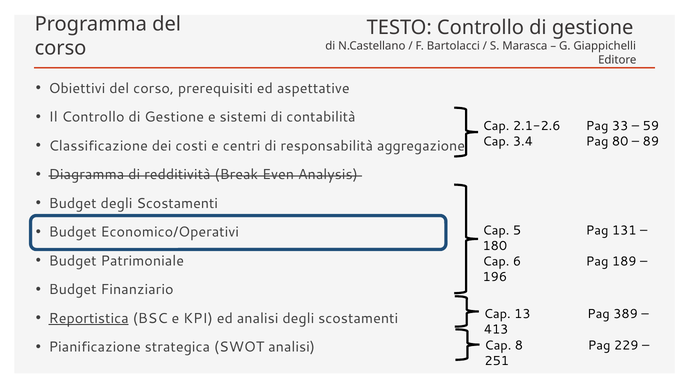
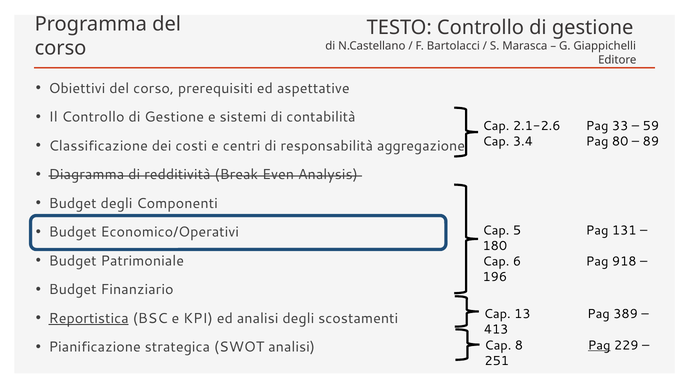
Budget degli Scostamenti: Scostamenti -> Componenti
189: 189 -> 918
Pag at (599, 345) underline: none -> present
